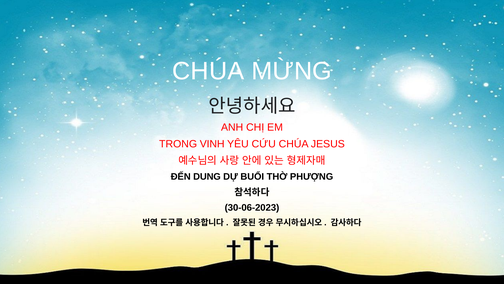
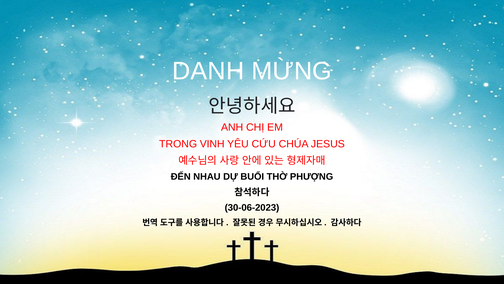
CHÚA at (208, 71): CHÚA -> DANH
DUNG: DUNG -> NHAU
